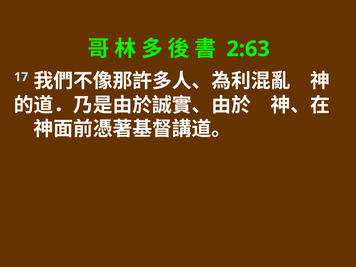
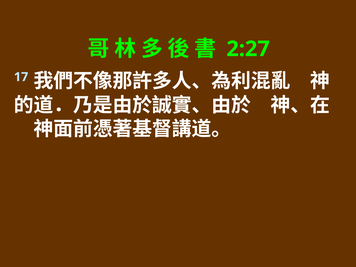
2:63: 2:63 -> 2:27
